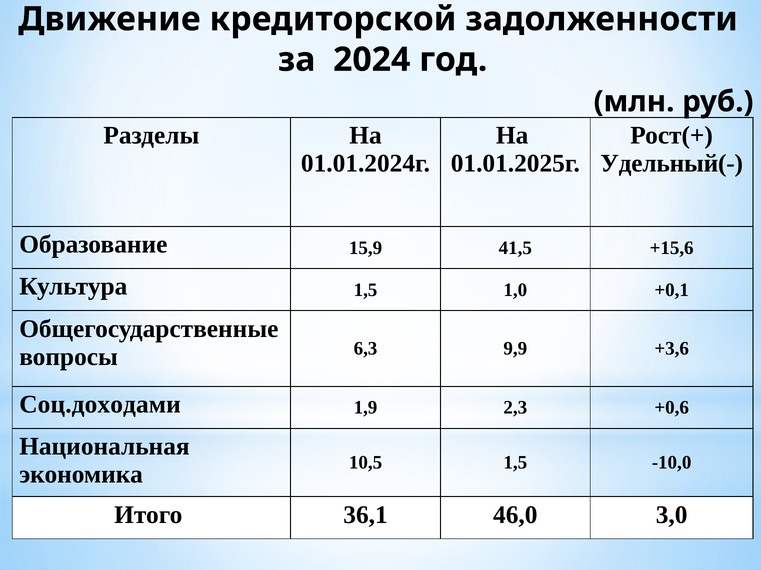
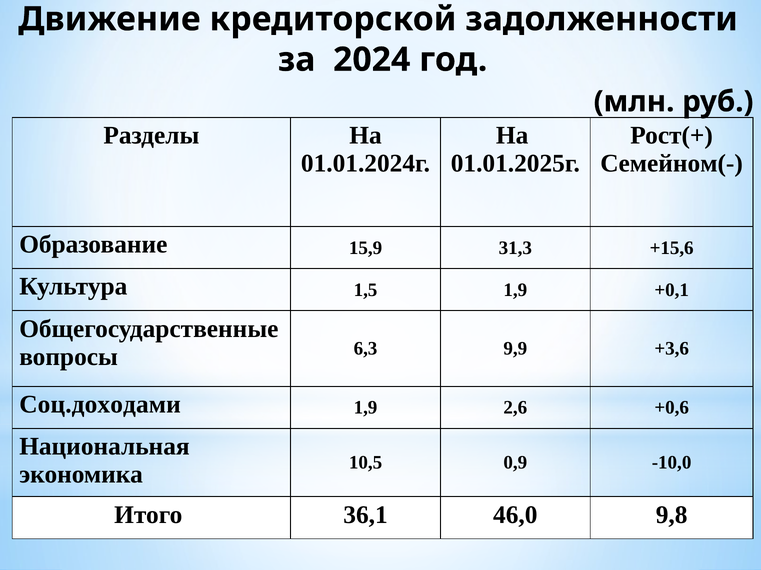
Удельный(-: Удельный(- -> Семейном(-
41,5: 41,5 -> 31,3
1,5 1,0: 1,0 -> 1,9
2,3: 2,3 -> 2,6
10,5 1,5: 1,5 -> 0,9
3,0: 3,0 -> 9,8
